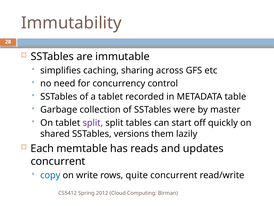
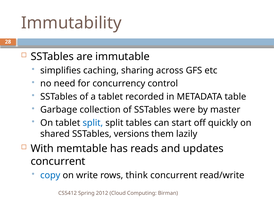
split at (93, 123) colour: purple -> blue
Each: Each -> With
quite: quite -> think
